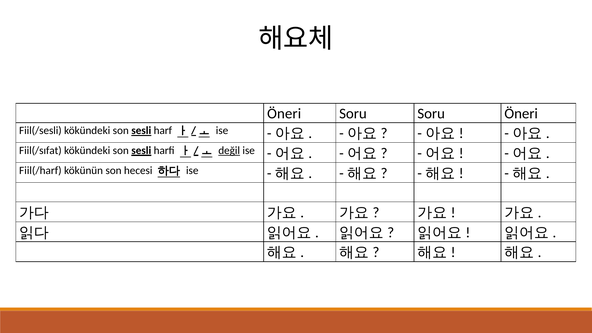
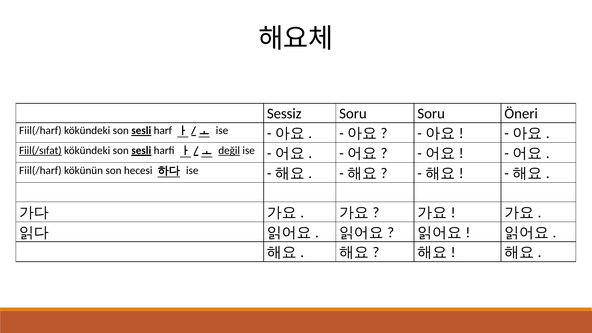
Öneri at (284, 114): Öneri -> Sessiz
Fiil(/sesli at (40, 131): Fiil(/sesli -> Fiil(/harf
Fiil(/sıfat underline: none -> present
